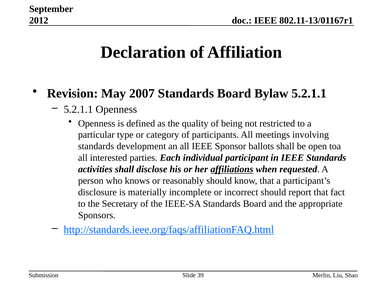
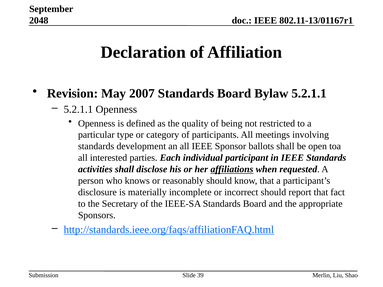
2012: 2012 -> 2048
